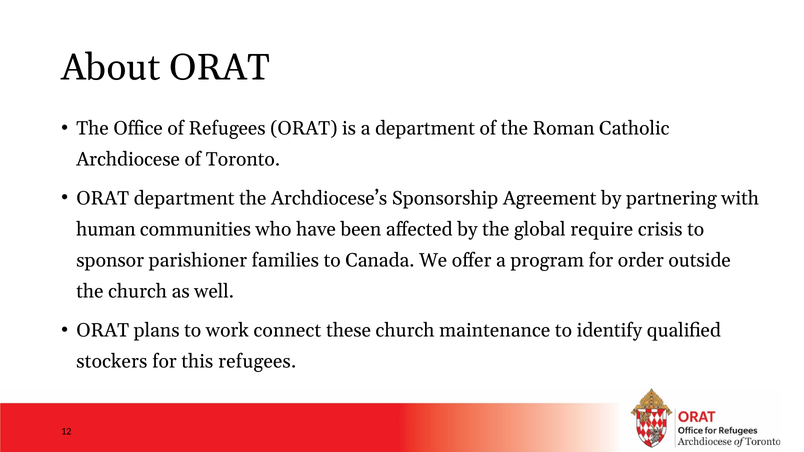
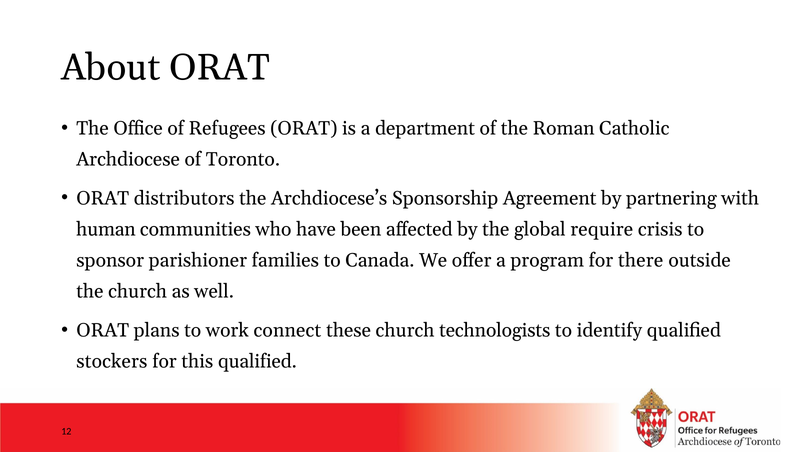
ORAT department: department -> distributors
order: order -> there
maintenance: maintenance -> technologists
this refugees: refugees -> qualified
